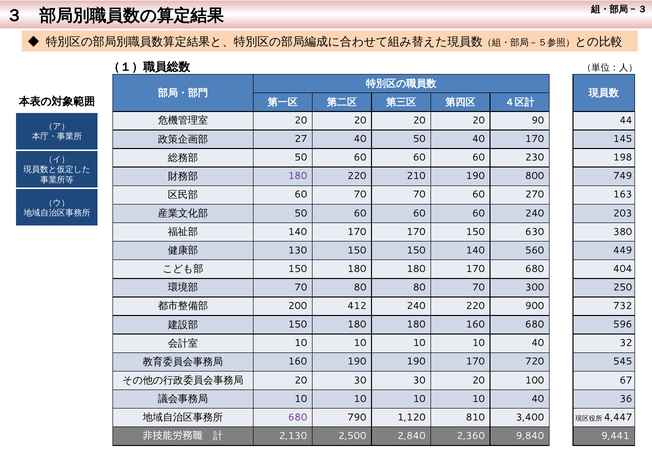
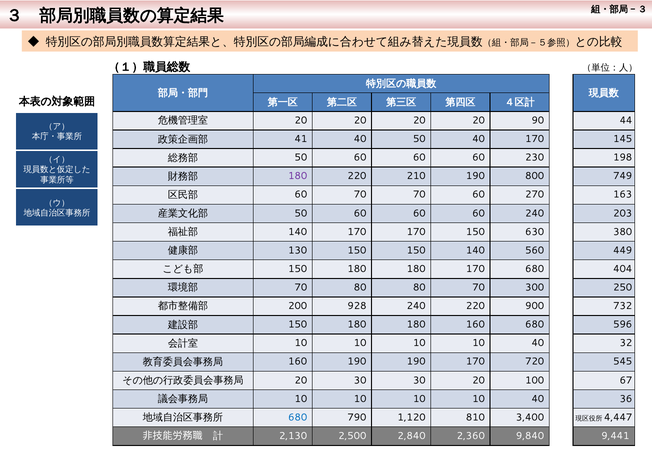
27: 27 -> 41
412: 412 -> 928
680 at (298, 417) colour: purple -> blue
